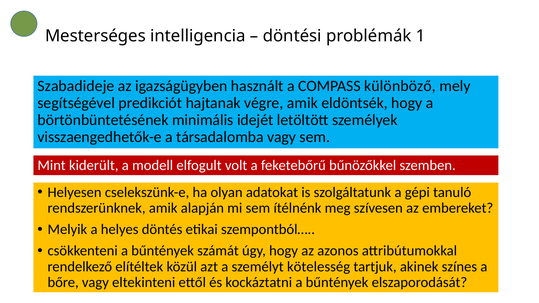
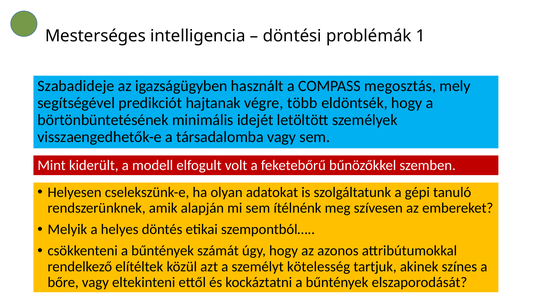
különböző: különböző -> megosztás
végre amik: amik -> több
